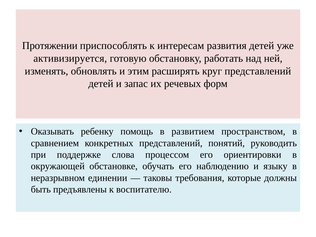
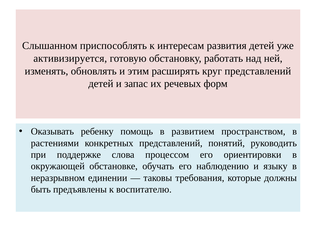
Протяжении: Протяжении -> Слышанном
сравнением: сравнением -> растениями
